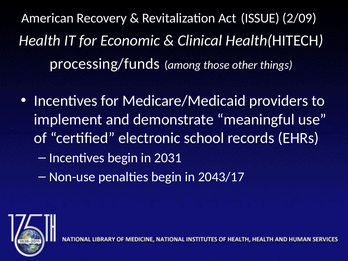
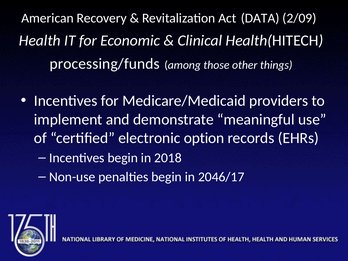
ISSUE: ISSUE -> DATA
school: school -> option
2031: 2031 -> 2018
2043/17: 2043/17 -> 2046/17
